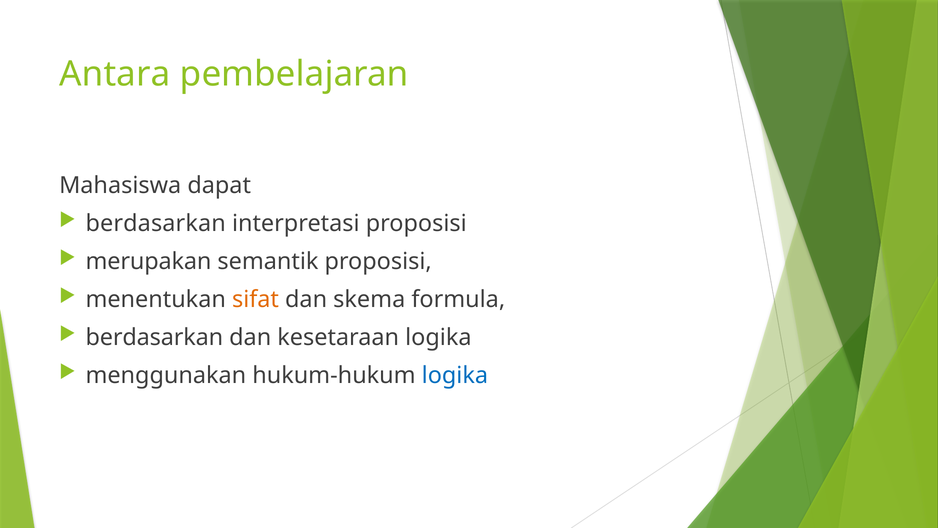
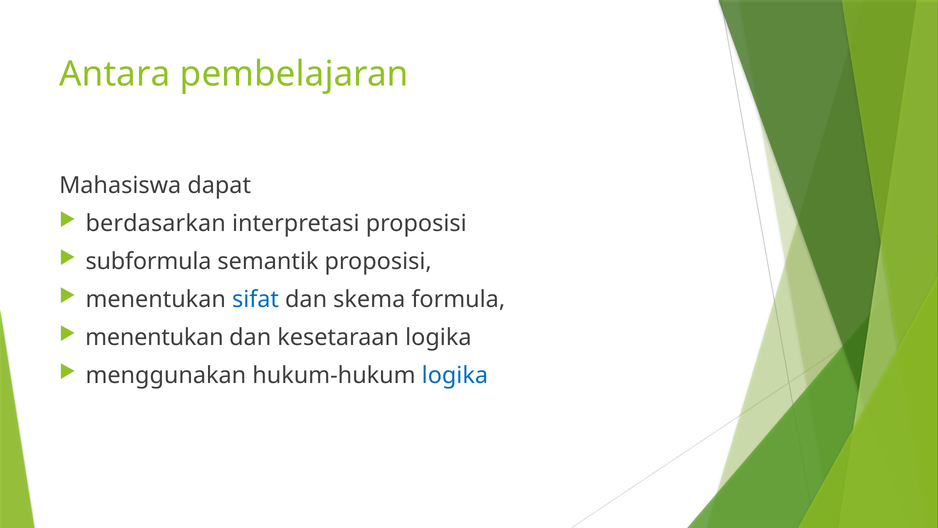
merupakan: merupakan -> subformula
sifat colour: orange -> blue
berdasarkan at (154, 337): berdasarkan -> menentukan
